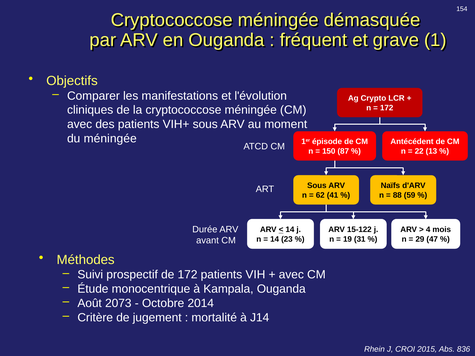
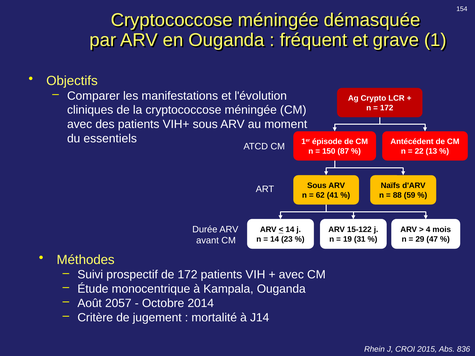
du méningée: méningée -> essentiels
2073: 2073 -> 2057
